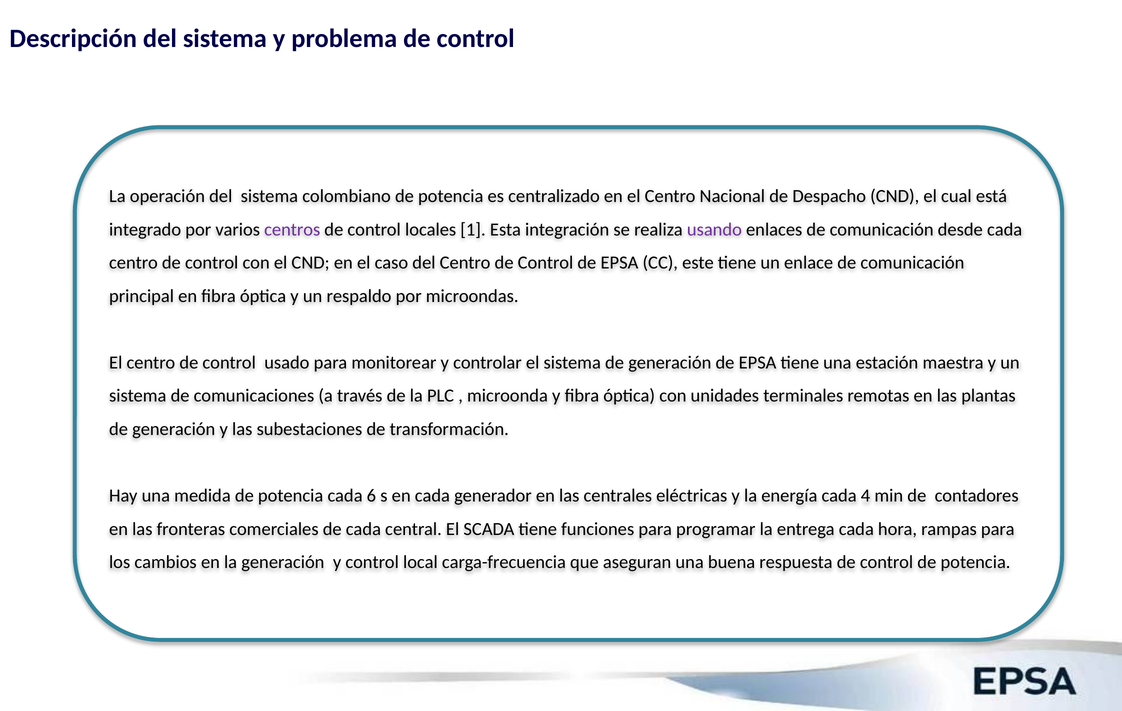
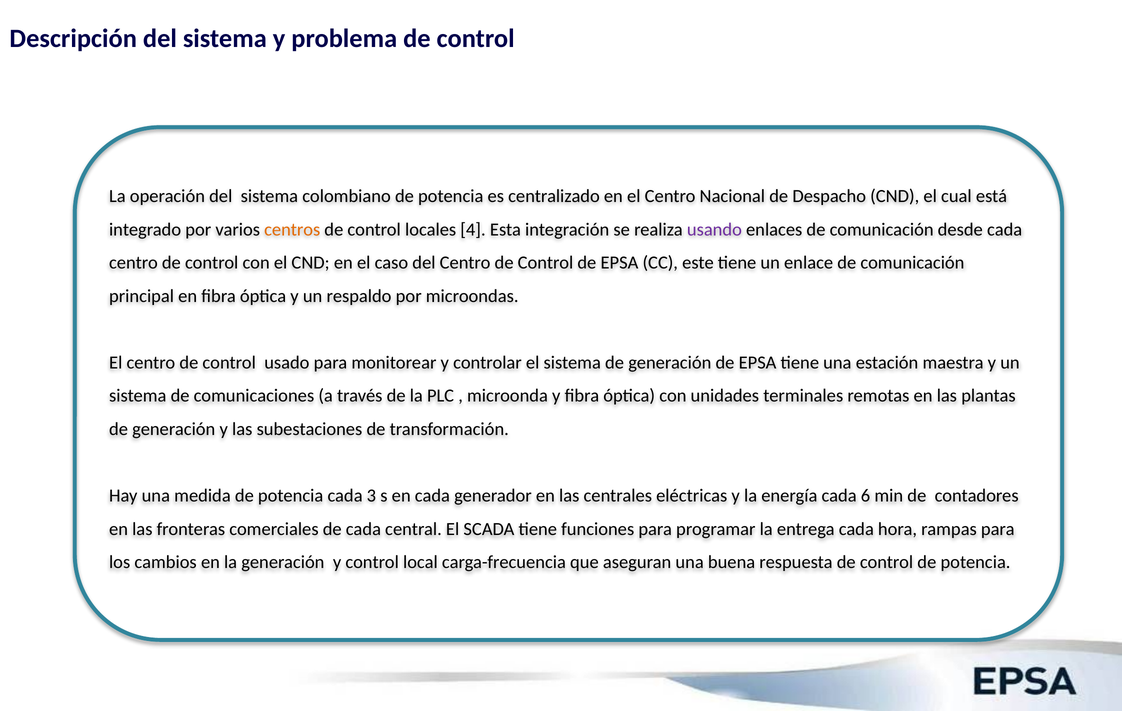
centros colour: purple -> orange
1: 1 -> 4
6: 6 -> 3
4: 4 -> 6
